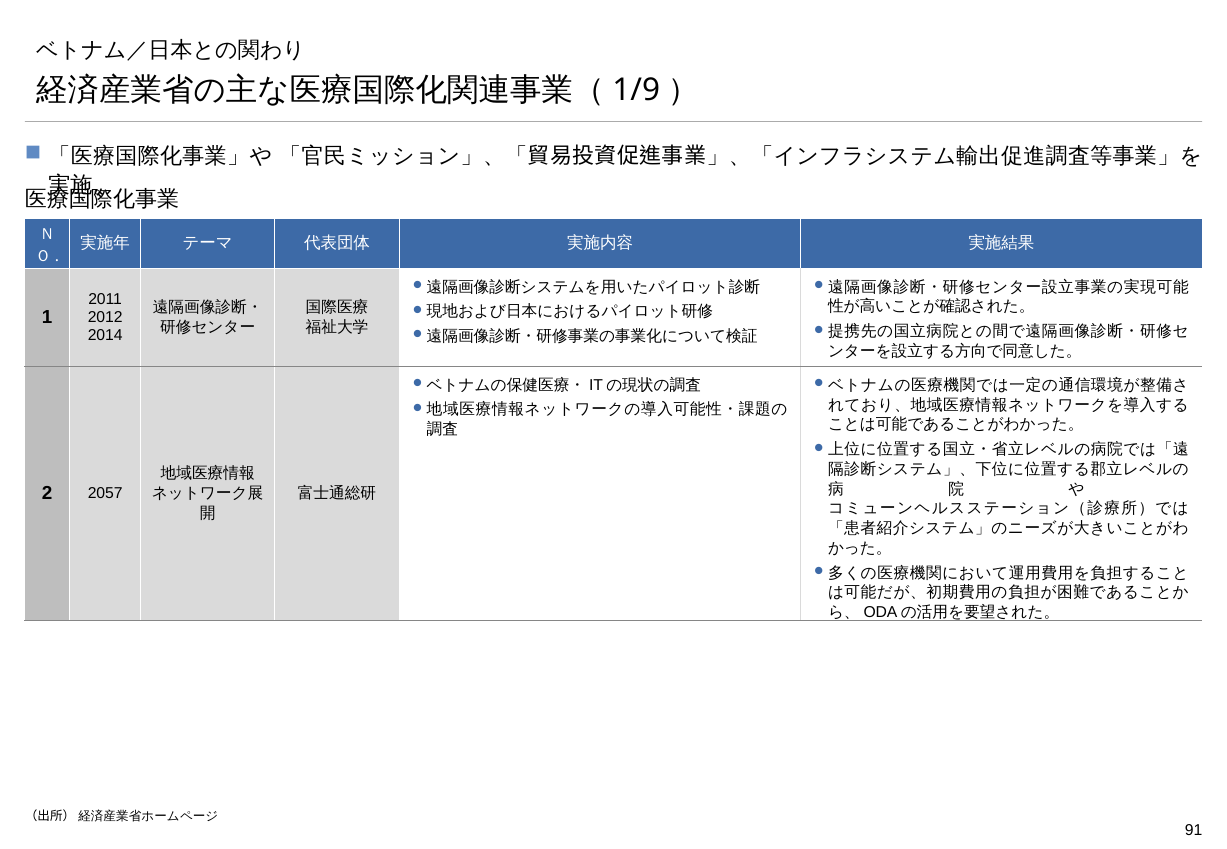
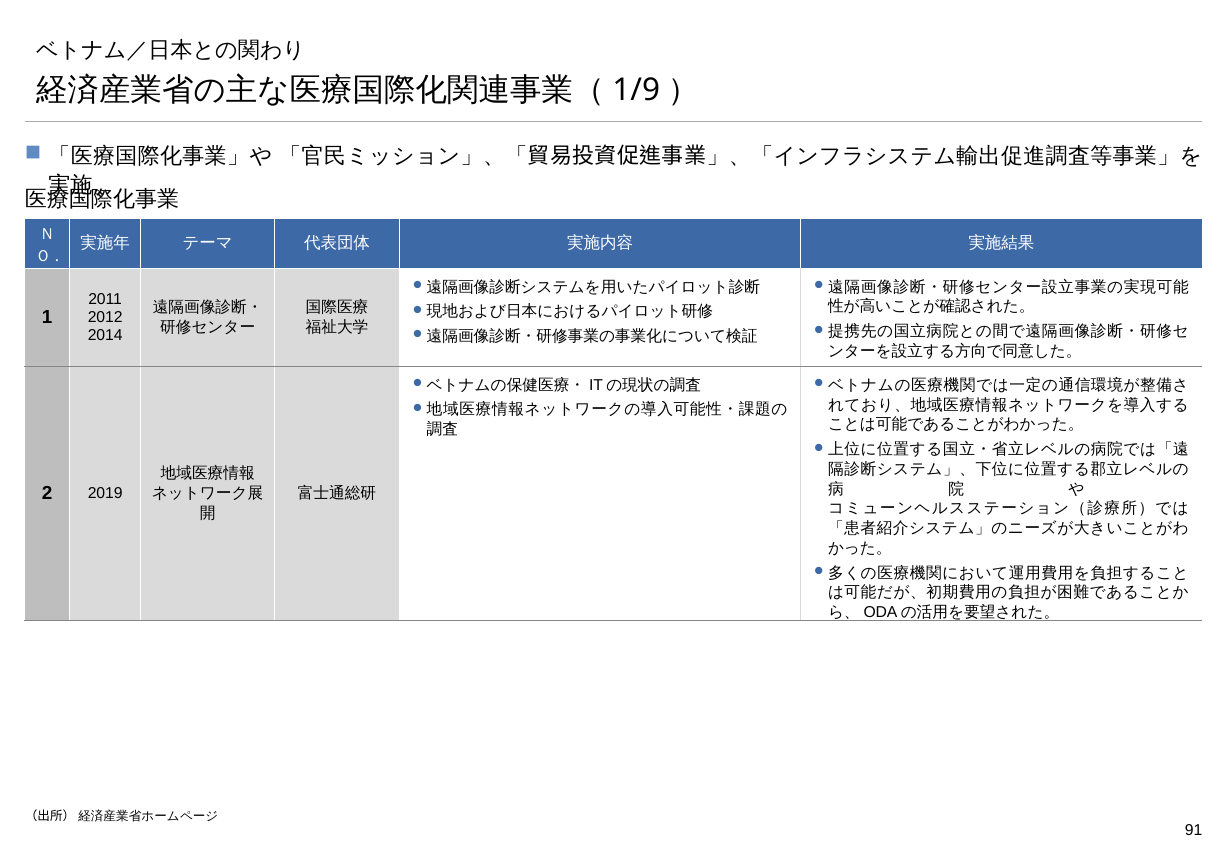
2057: 2057 -> 2019
